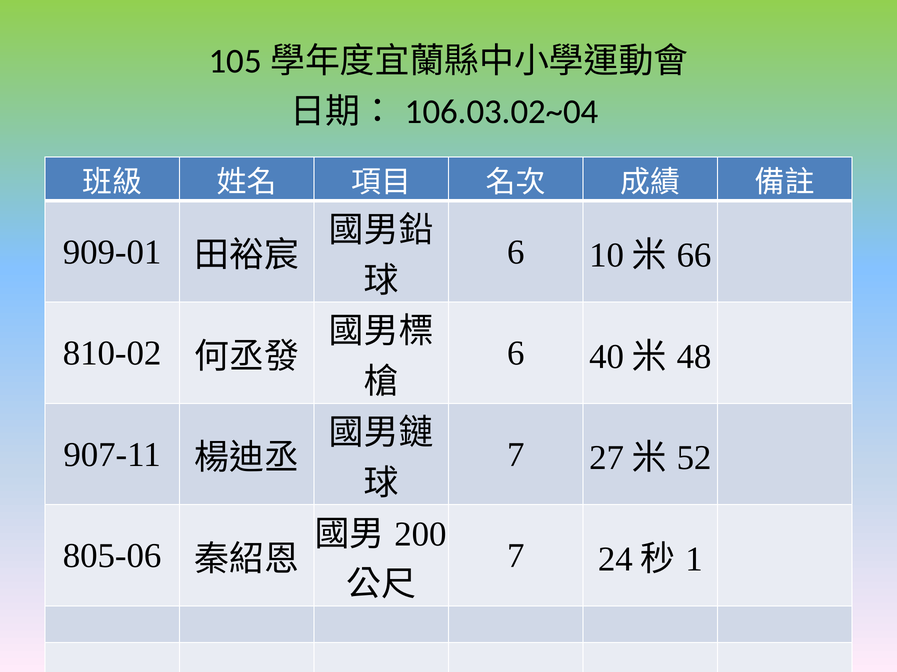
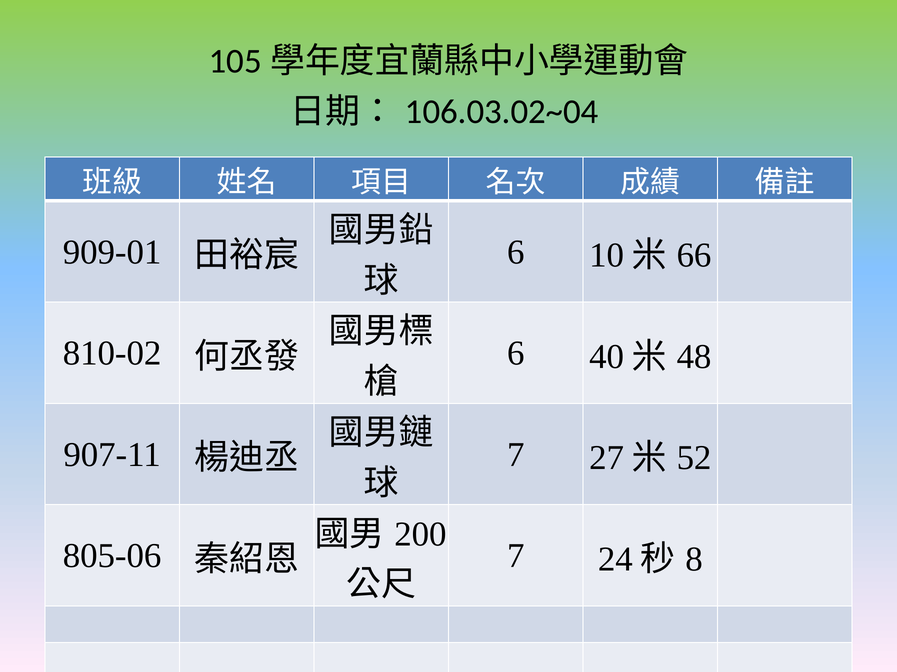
1: 1 -> 8
